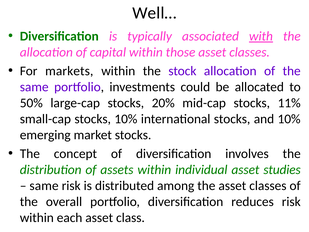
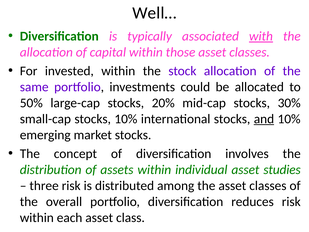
markets: markets -> invested
11%: 11% -> 30%
and underline: none -> present
same at (44, 185): same -> three
